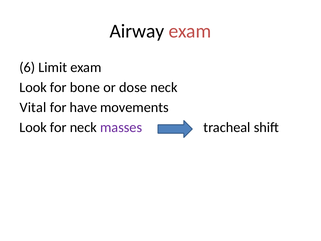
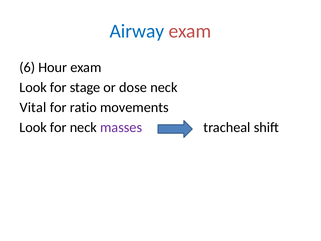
Airway colour: black -> blue
Limit: Limit -> Hour
bone: bone -> stage
have: have -> ratio
